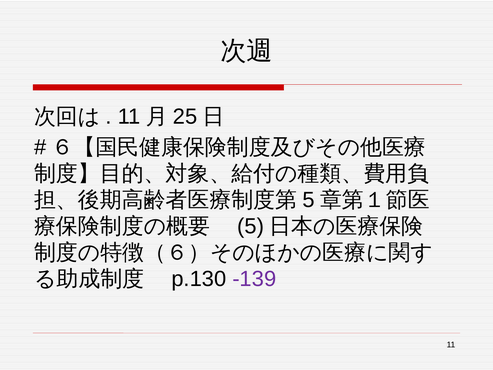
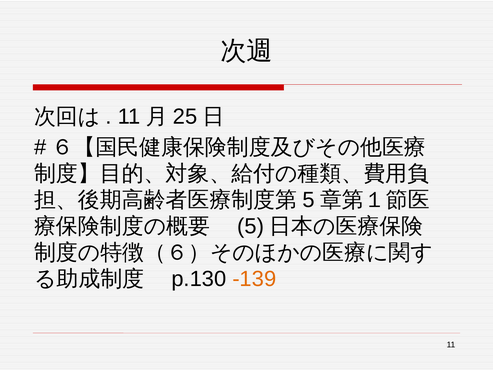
-139 colour: purple -> orange
